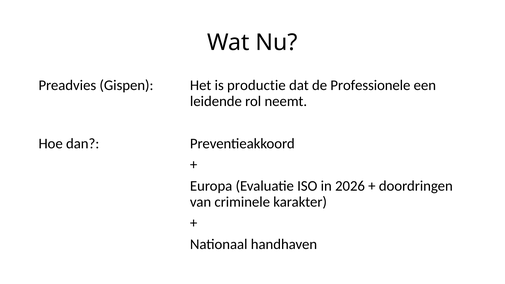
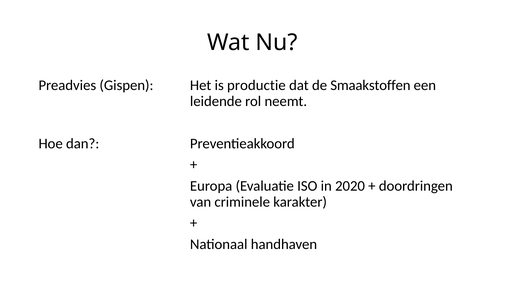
Professionele: Professionele -> Smaakstoffen
2026: 2026 -> 2020
